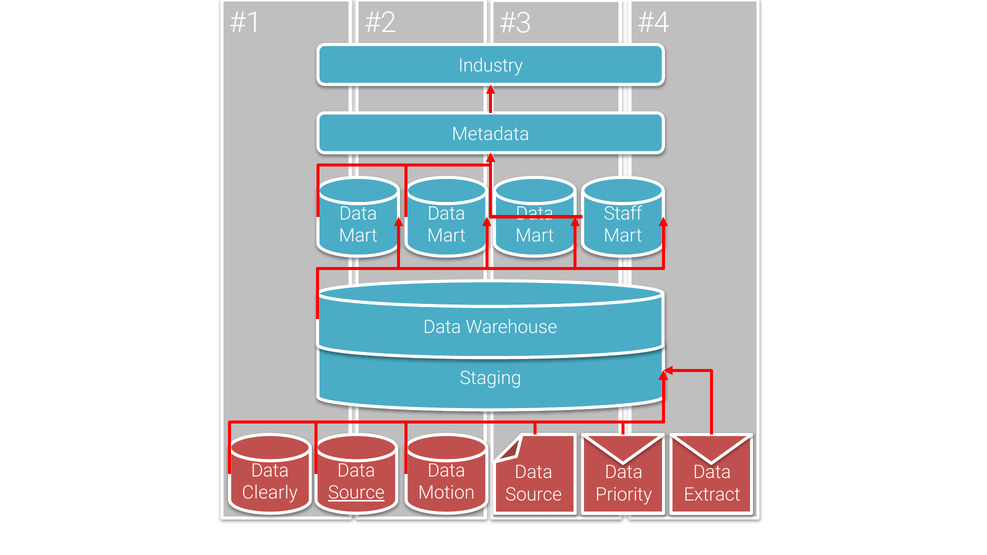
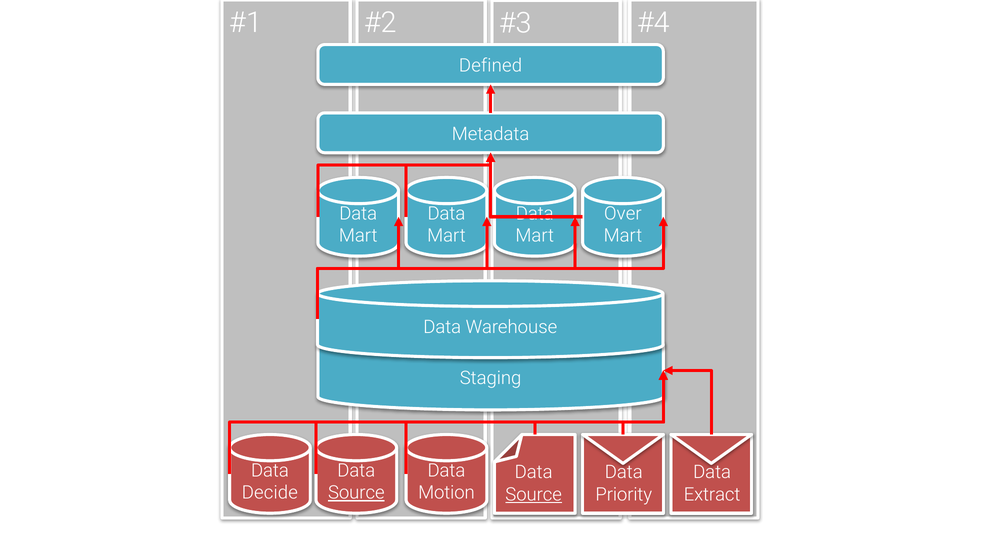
Industry: Industry -> Defined
Staff: Staff -> Over
Clearly: Clearly -> Decide
Source at (534, 495) underline: none -> present
